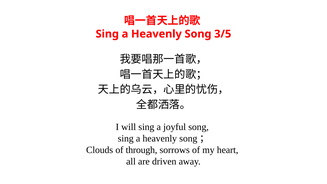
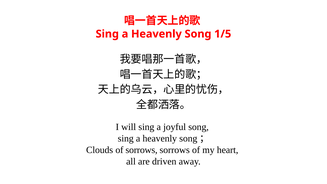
3/5: 3/5 -> 1/5
of through: through -> sorrows
